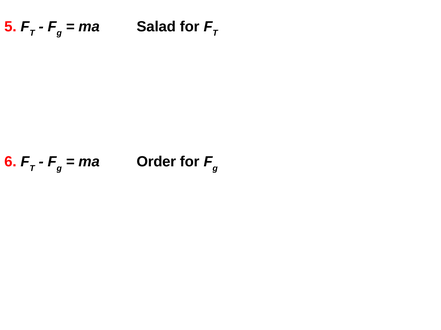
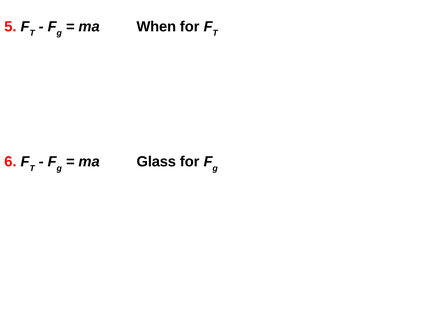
Salad: Salad -> When
Order: Order -> Glass
